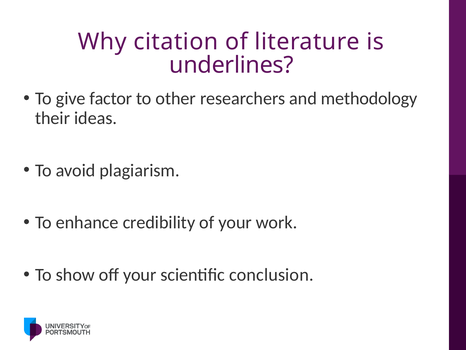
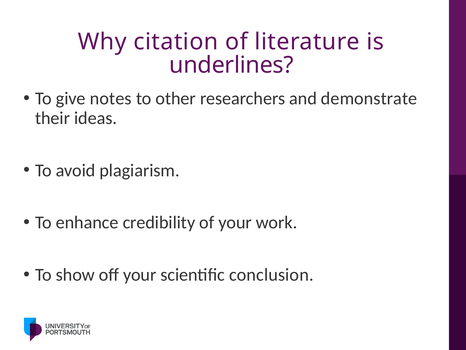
factor: factor -> notes
methodology: methodology -> demonstrate
